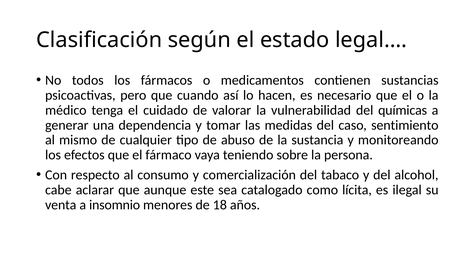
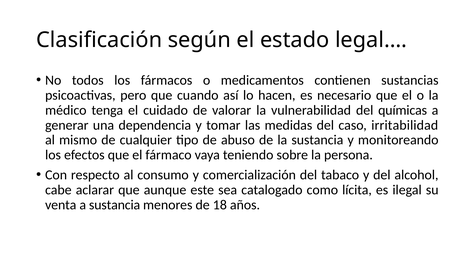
sentimiento: sentimiento -> irritabilidad
a insomnio: insomnio -> sustancia
